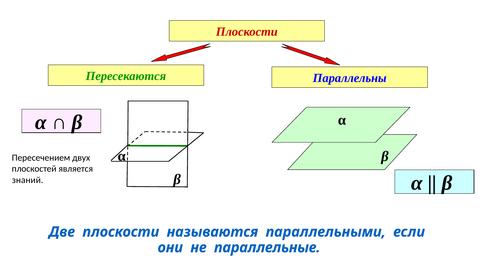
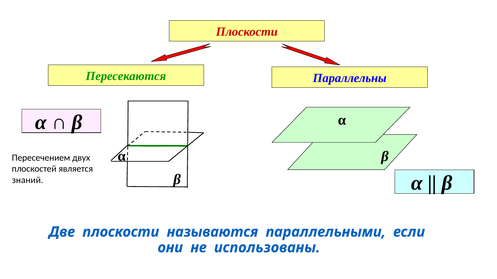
параллельные: параллельные -> использованы
